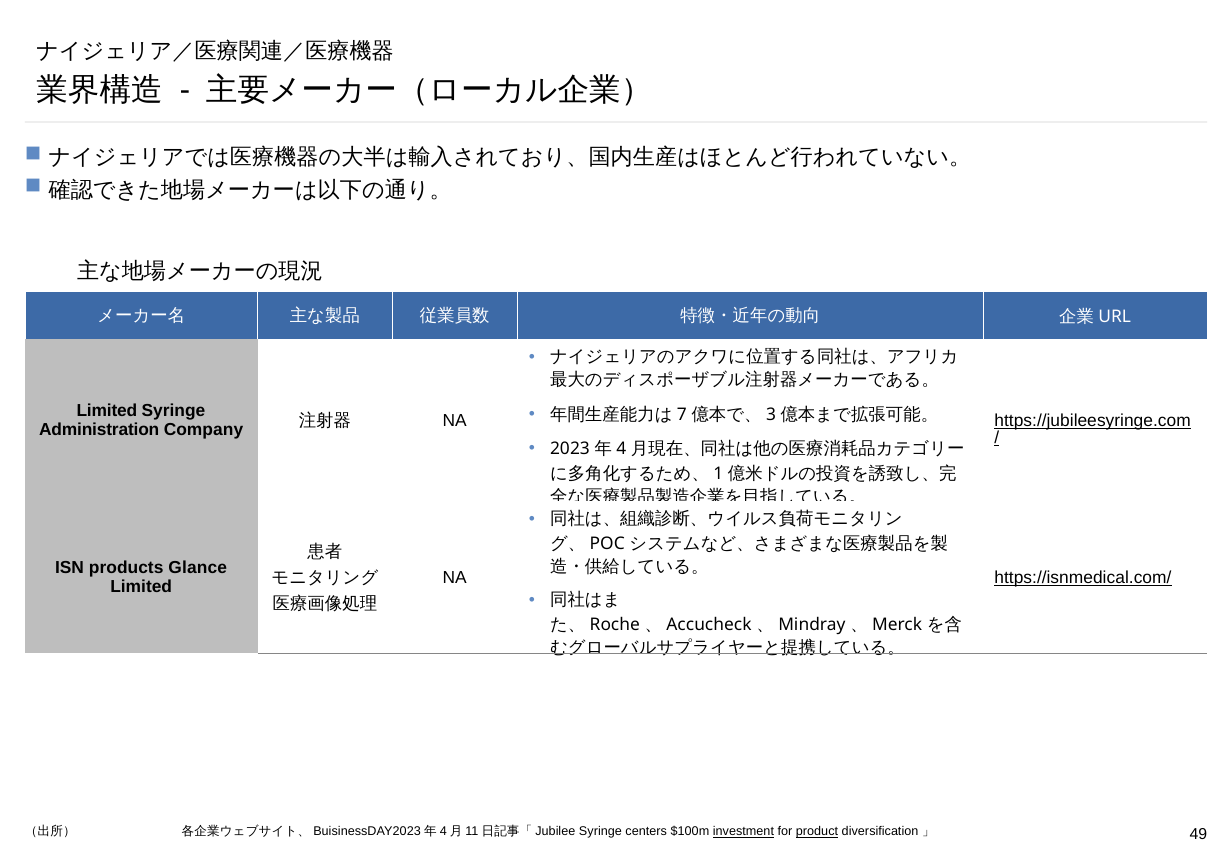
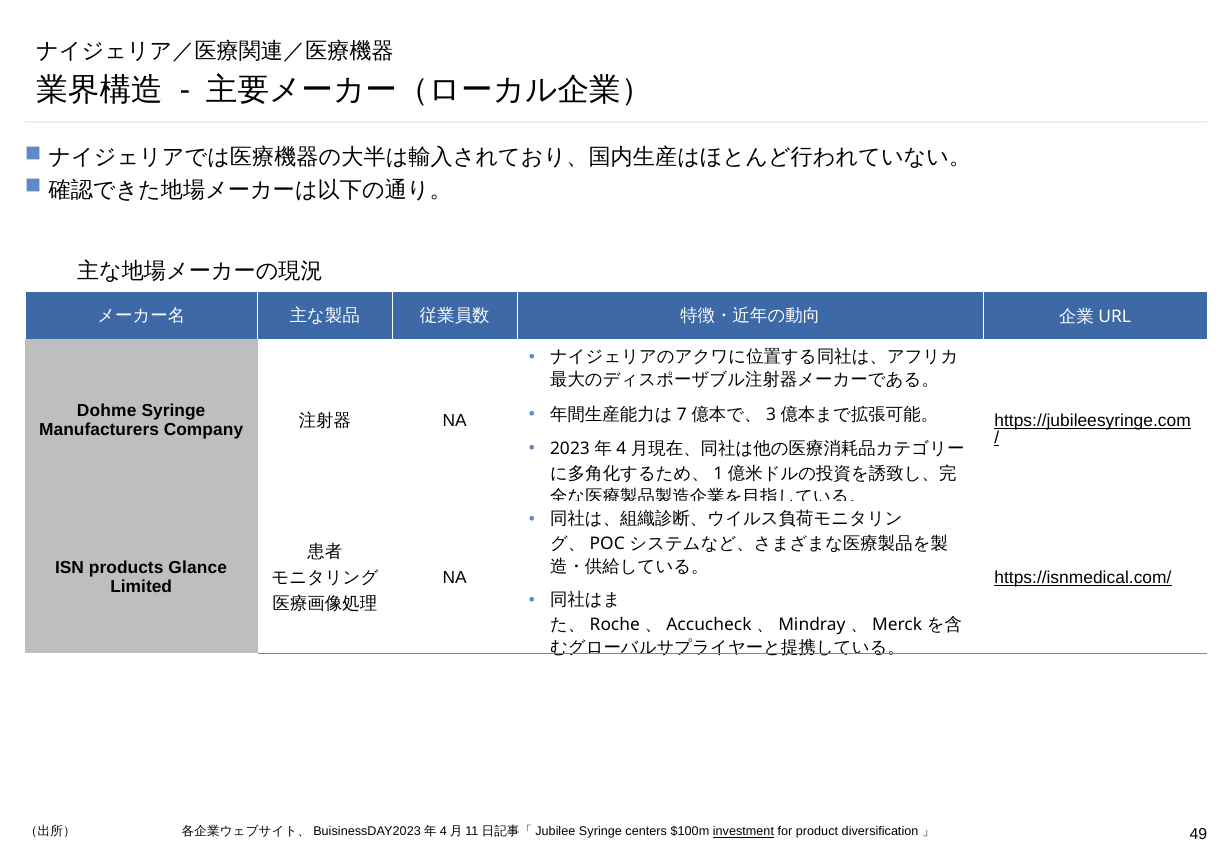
Limited at (107, 411): Limited -> Dohme
Administration: Administration -> Manufacturers
product underline: present -> none
